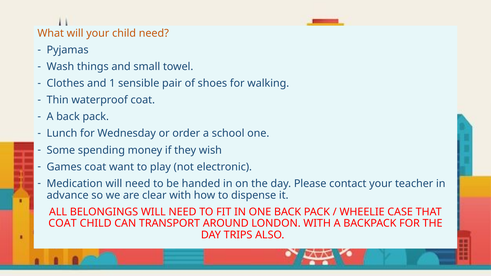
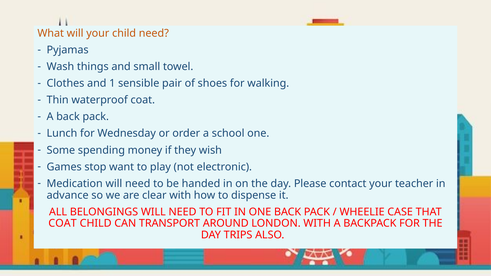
Games coat: coat -> stop
